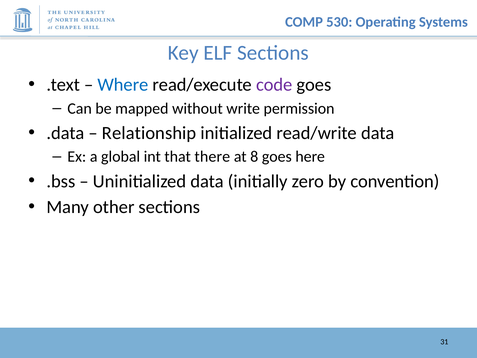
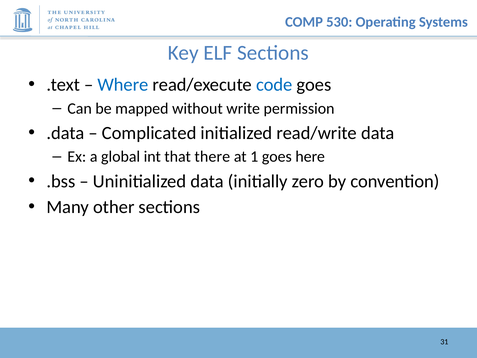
code colour: purple -> blue
Relationship: Relationship -> Complicated
8: 8 -> 1
